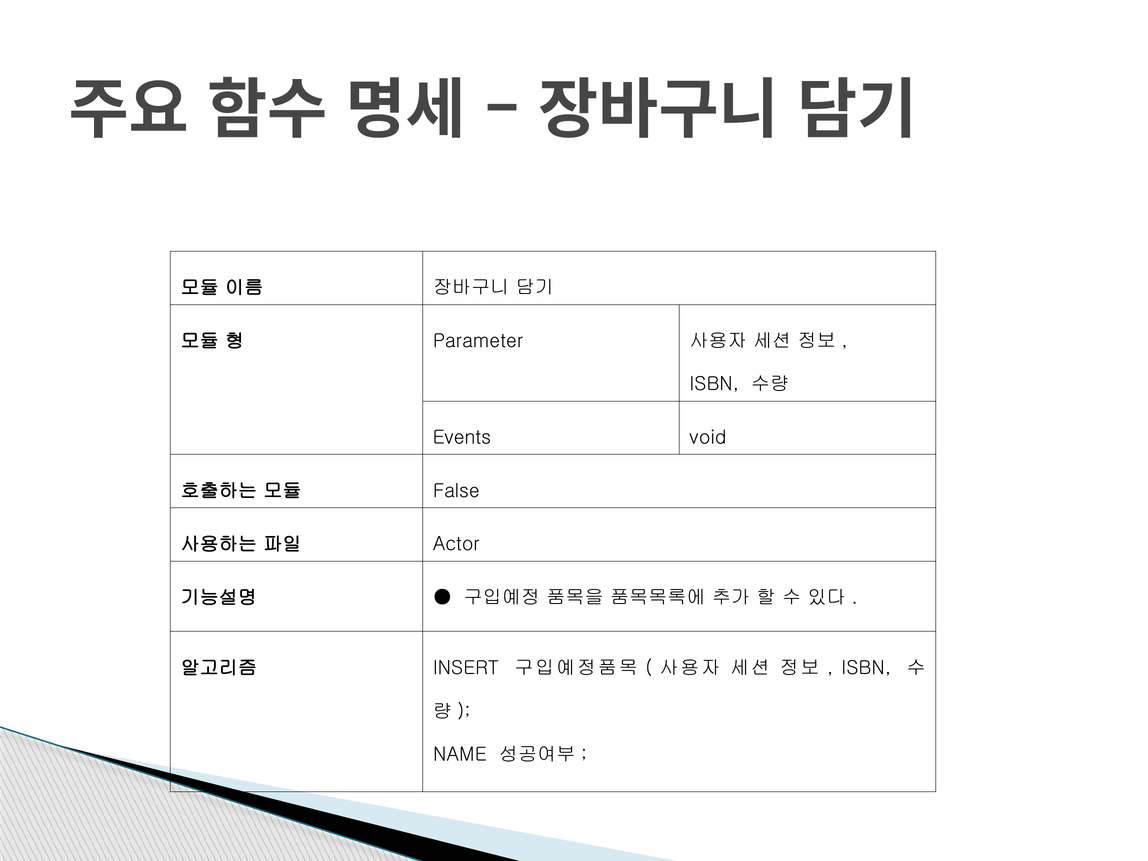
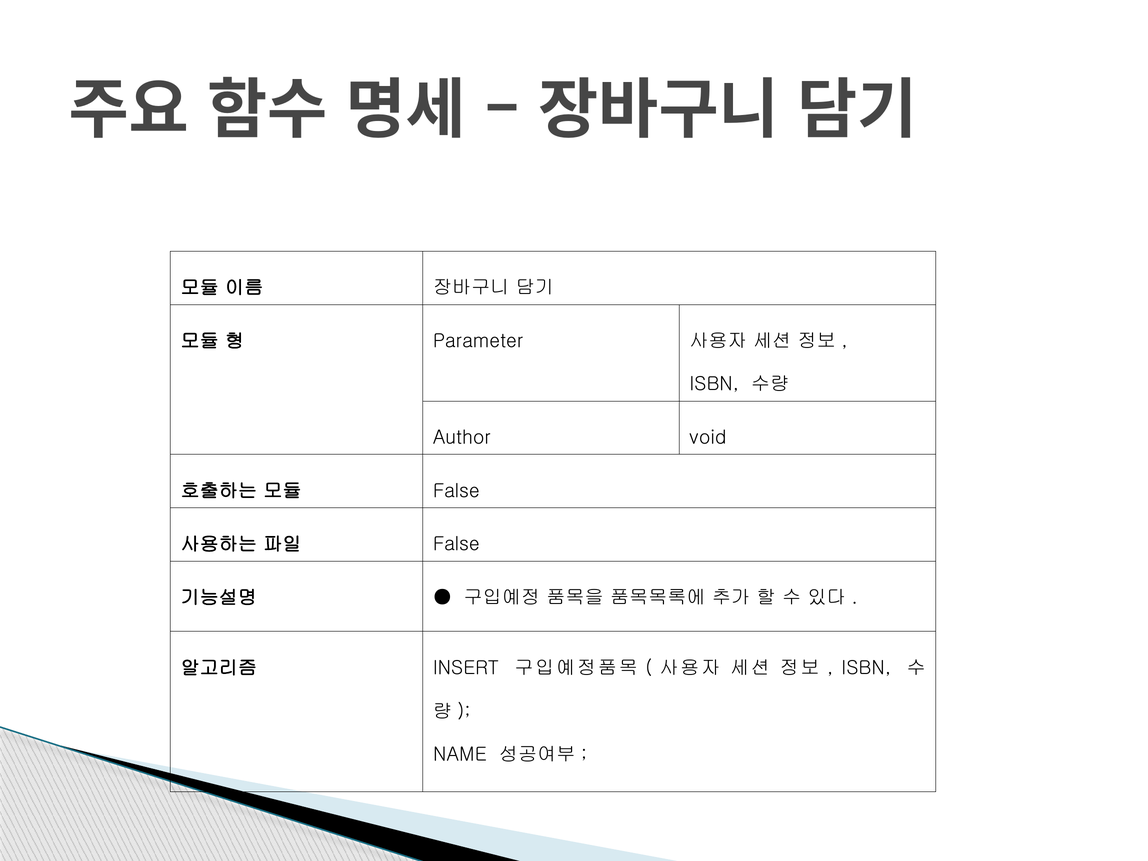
Events: Events -> Author
Actor at (456, 544): Actor -> False
